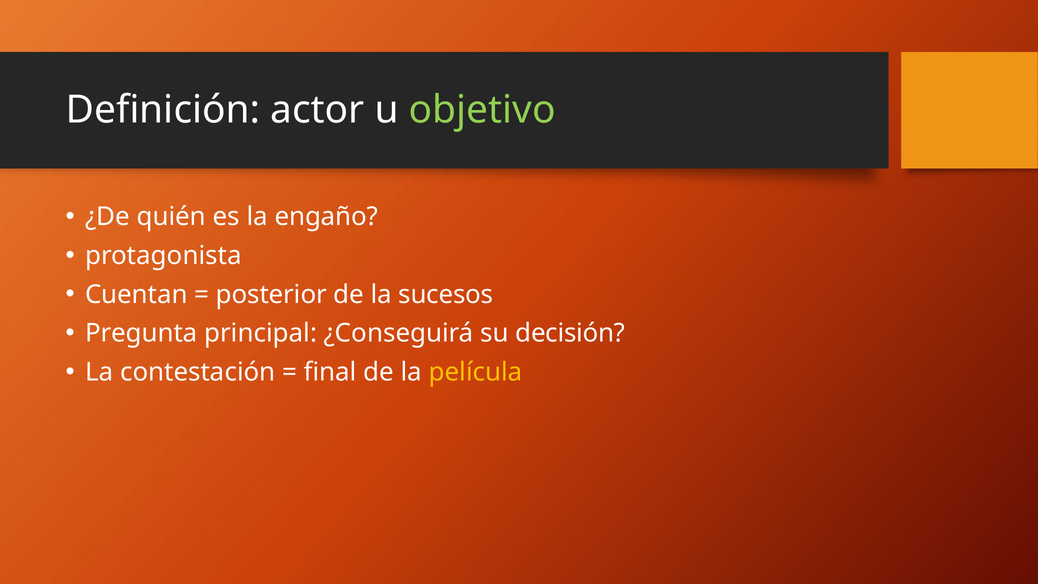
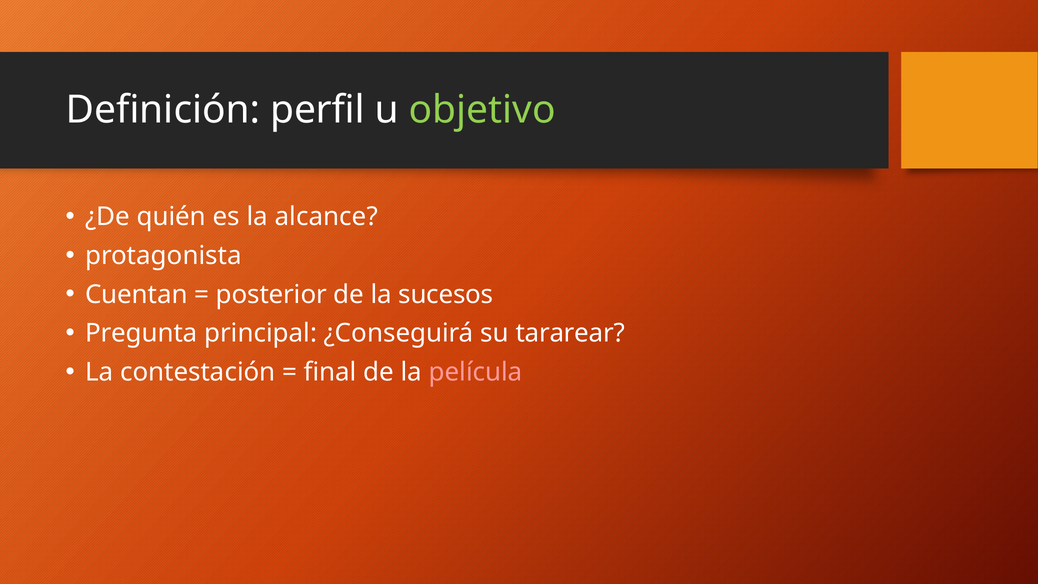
actor: actor -> perfil
engaño: engaño -> alcance
decisión: decisión -> tararear
película colour: yellow -> pink
